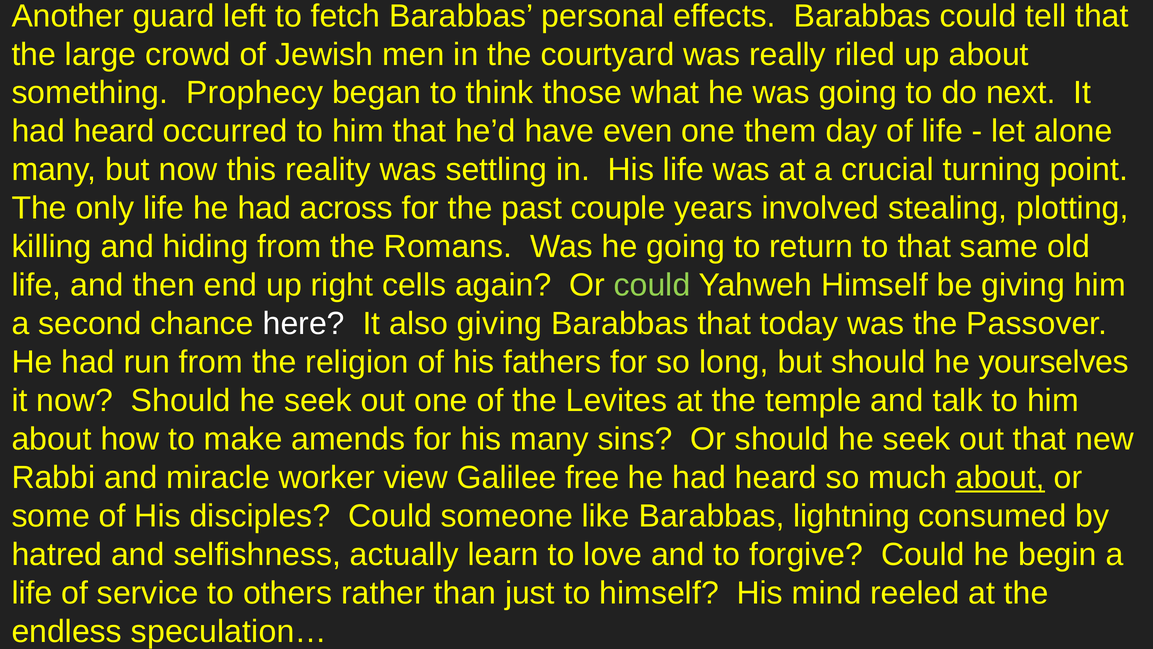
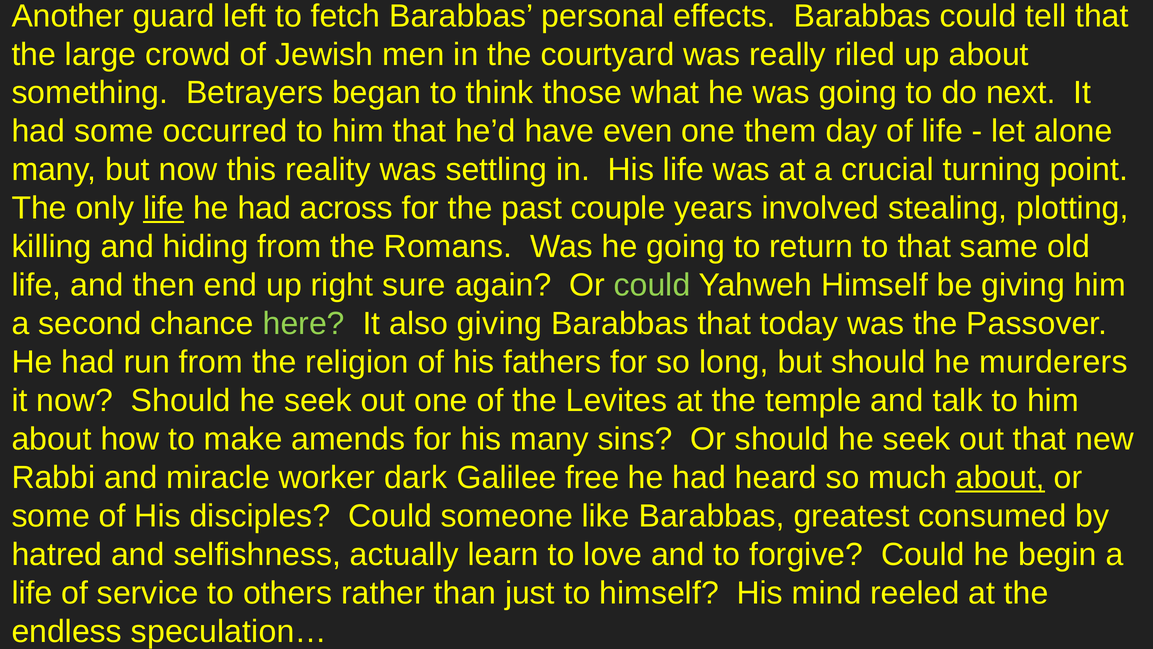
Prophecy: Prophecy -> Betrayers
heard at (114, 131): heard -> some
life at (164, 208) underline: none -> present
cells: cells -> sure
here colour: white -> light green
yourselves: yourselves -> murderers
view: view -> dark
lightning: lightning -> greatest
